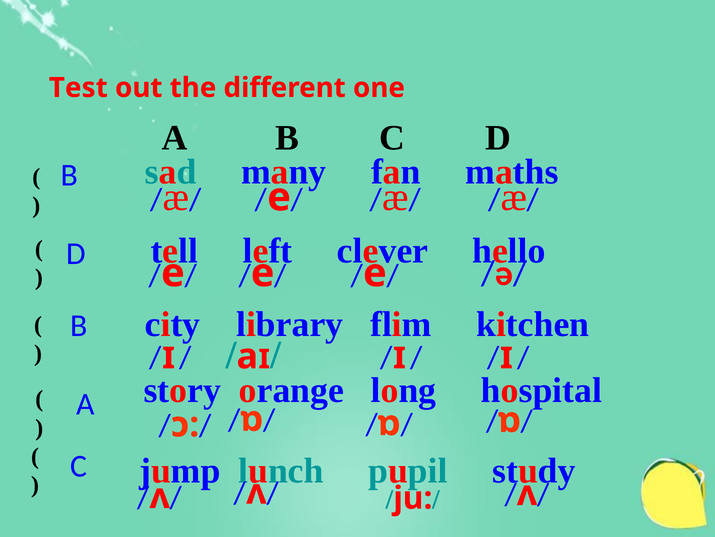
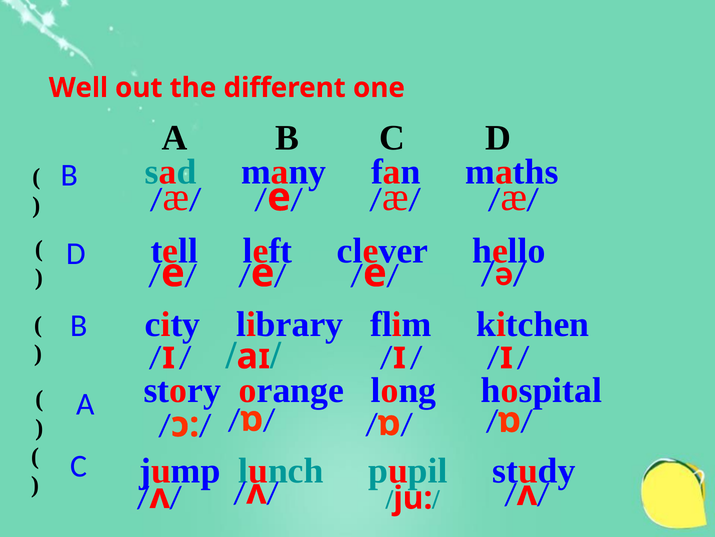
Test: Test -> Well
